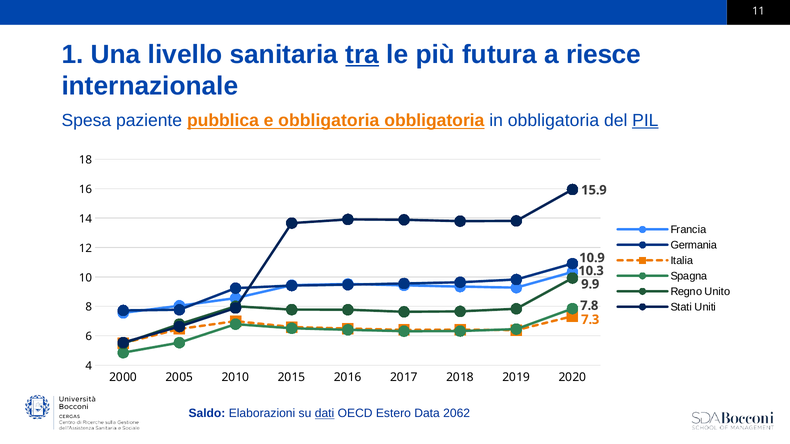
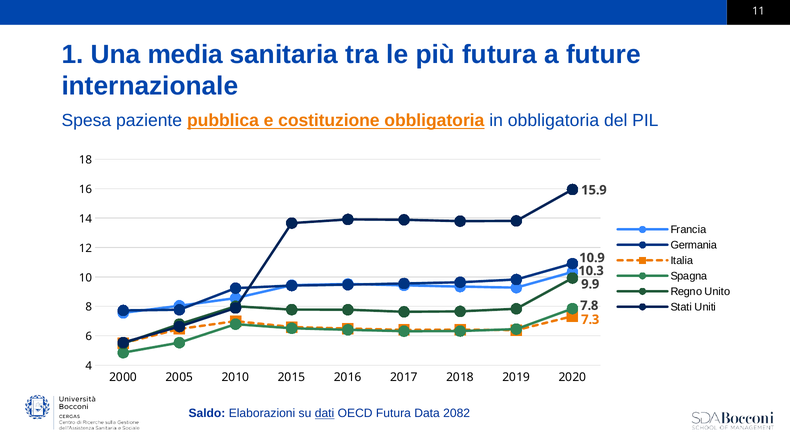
livello: livello -> media
tra underline: present -> none
riesce: riesce -> future
e obbligatoria: obbligatoria -> costituzione
PIL underline: present -> none
OECD Estero: Estero -> Futura
2062: 2062 -> 2082
